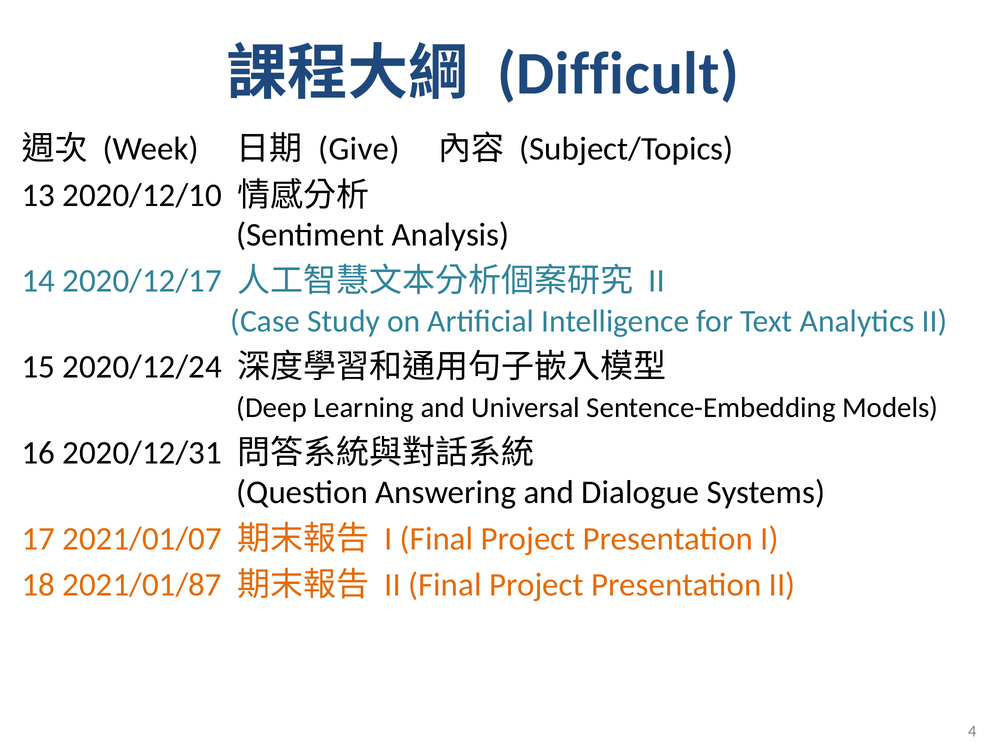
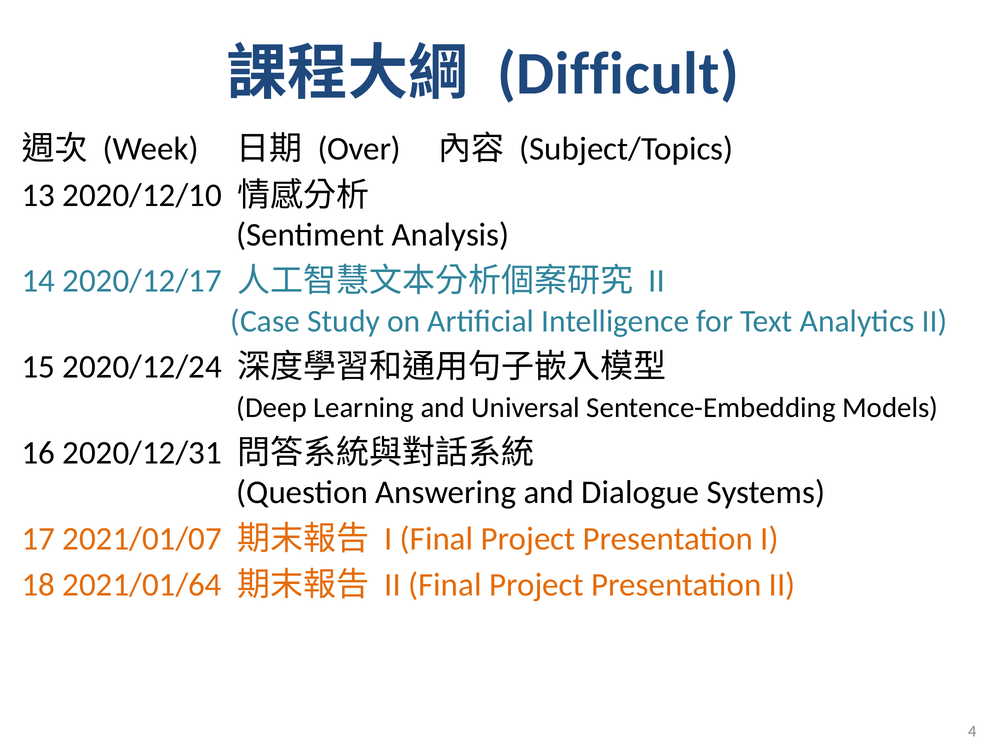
Give: Give -> Over
2021/01/87: 2021/01/87 -> 2021/01/64
